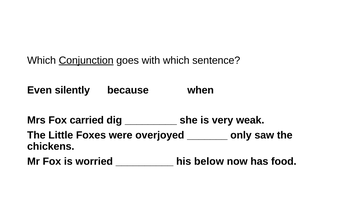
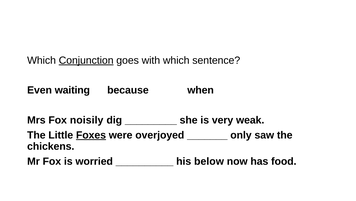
silently: silently -> waiting
carried: carried -> noisily
Foxes underline: none -> present
